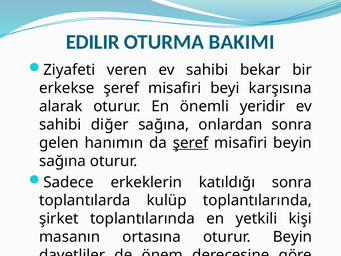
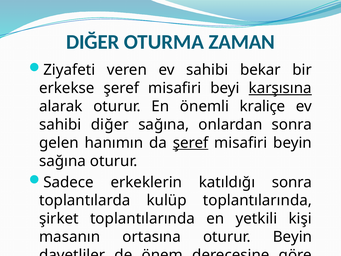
EDILIR at (93, 42): EDILIR -> DIĞER
BAKIMI: BAKIMI -> ZAMAN
karşısına underline: none -> present
yeridir: yeridir -> kraliçe
